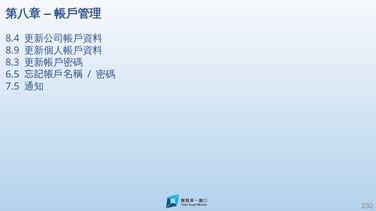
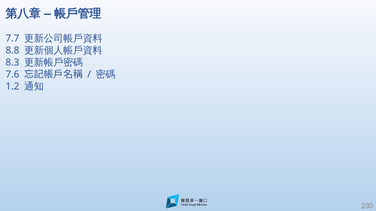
8.4: 8.4 -> 7.7
8.9: 8.9 -> 8.8
6.5: 6.5 -> 7.6
7.5: 7.5 -> 1.2
